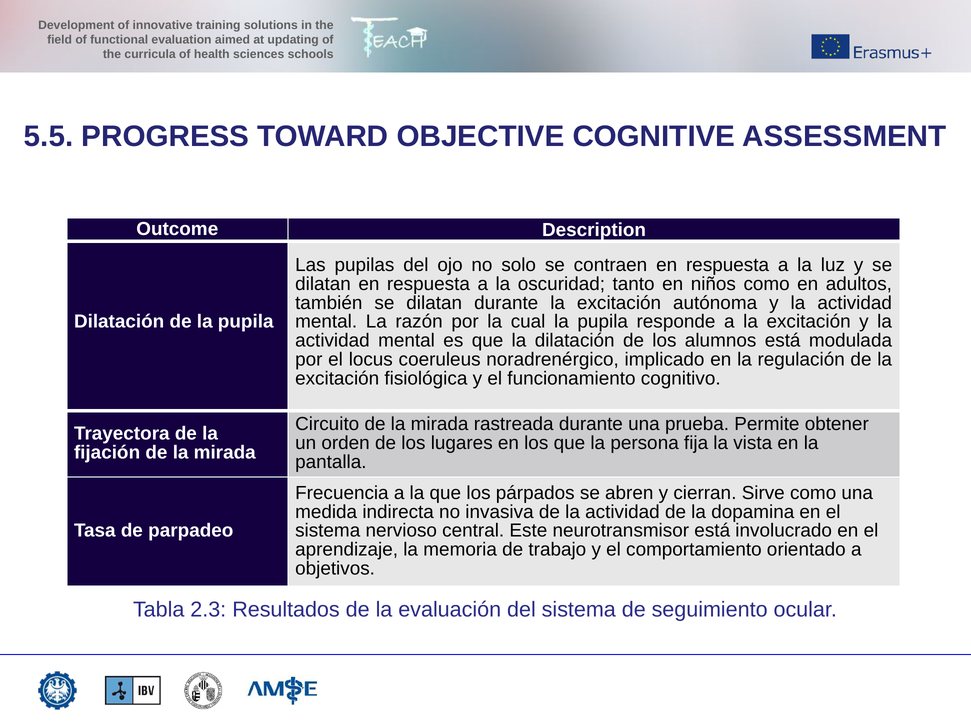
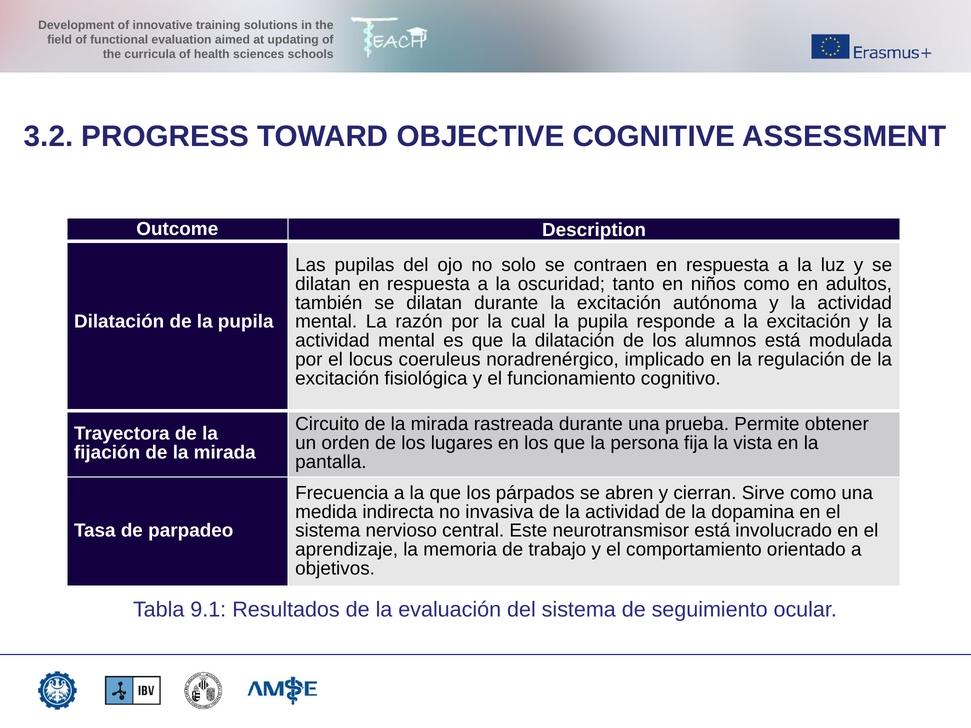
5.5: 5.5 -> 3.2
2.3: 2.3 -> 9.1
